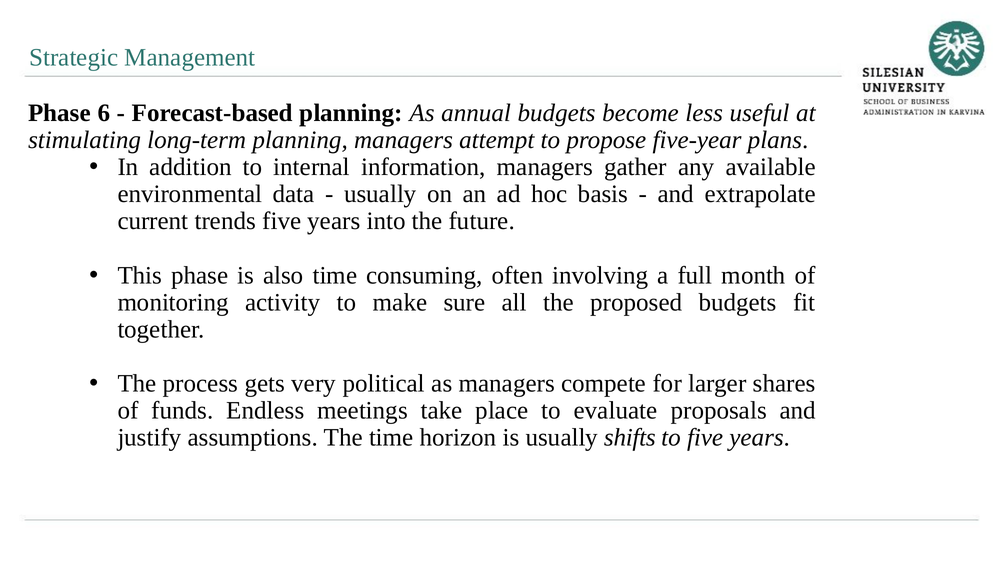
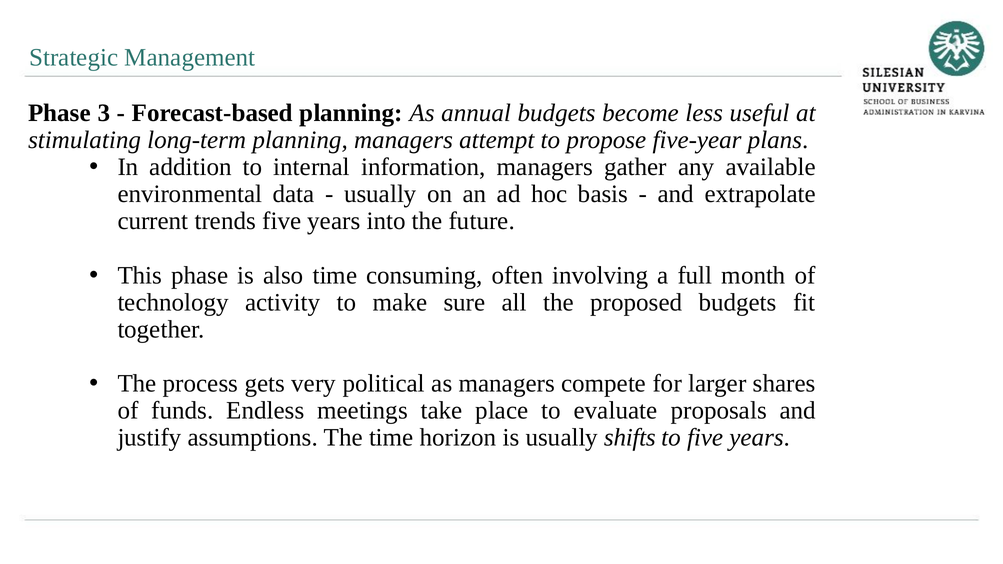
6: 6 -> 3
monitoring: monitoring -> technology
